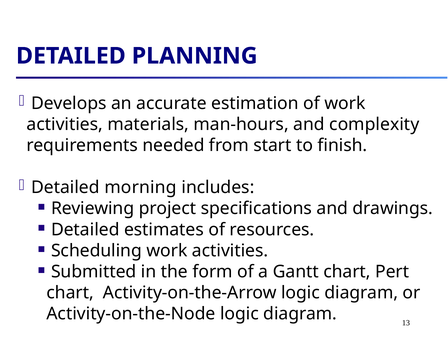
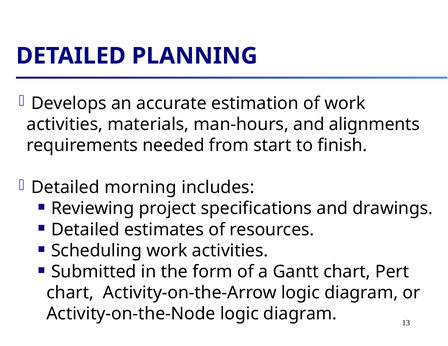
complexity: complexity -> alignments
